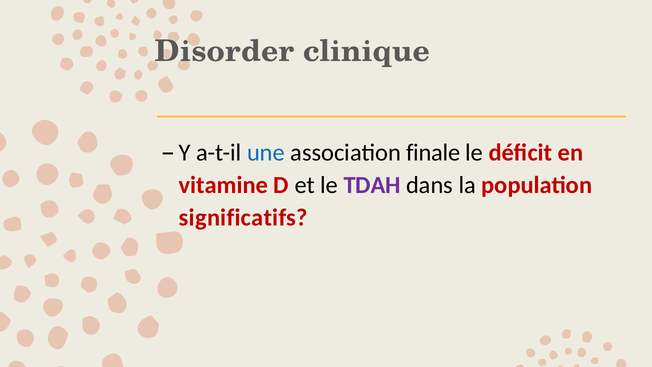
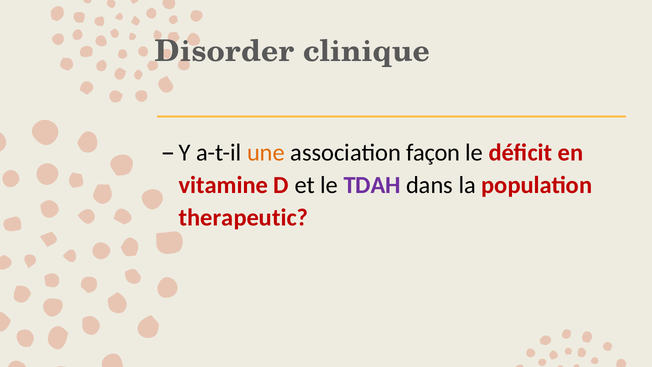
une colour: blue -> orange
finale: finale -> façon
significatifs: significatifs -> therapeutic
